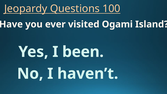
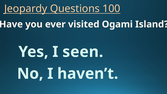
been: been -> seen
